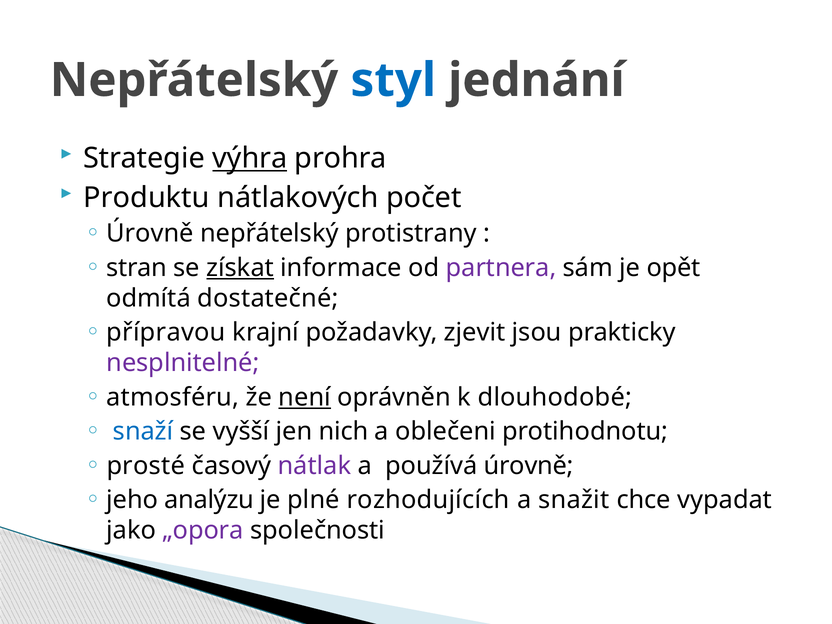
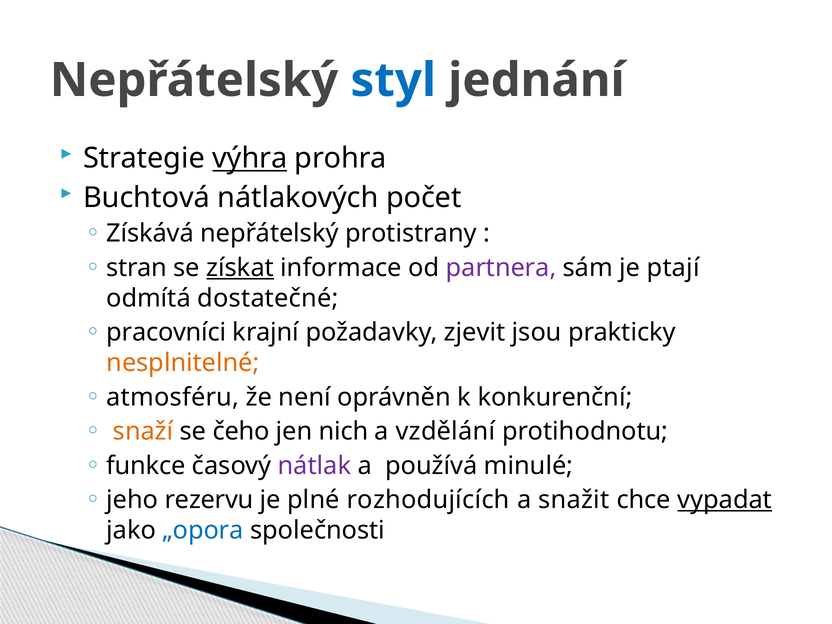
Produktu: Produktu -> Buchtová
Úrovně at (150, 234): Úrovně -> Získává
opět: opět -> ptají
přípravou: přípravou -> pracovníci
nesplnitelné colour: purple -> orange
není underline: present -> none
dlouhodobé: dlouhodobé -> konkurenční
snaží colour: blue -> orange
vyšší: vyšší -> čeho
oblečeni: oblečeni -> vzdělání
prosté: prosté -> funkce
používá úrovně: úrovně -> minulé
analýzu: analýzu -> rezervu
vypadat underline: none -> present
„opora colour: purple -> blue
